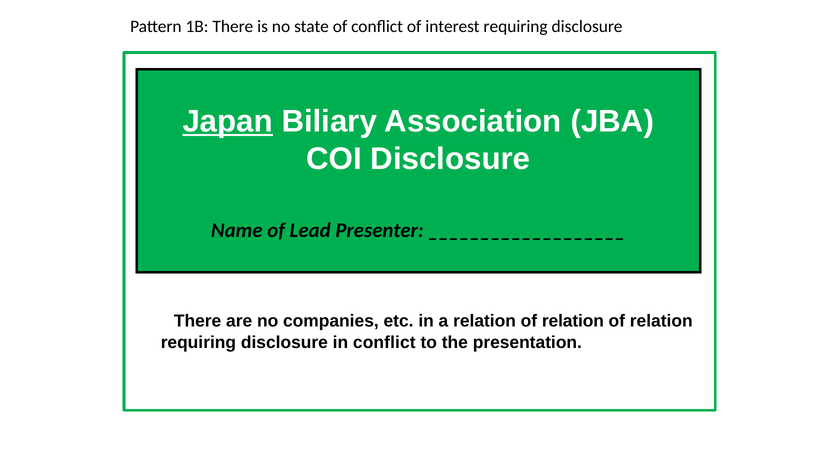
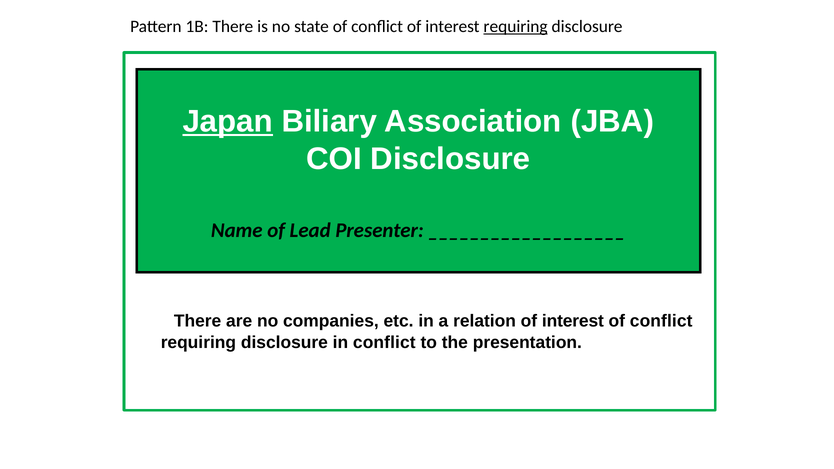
requiring at (516, 27) underline: none -> present
a relation of relation: relation -> interest
relation at (661, 321): relation -> conflict
